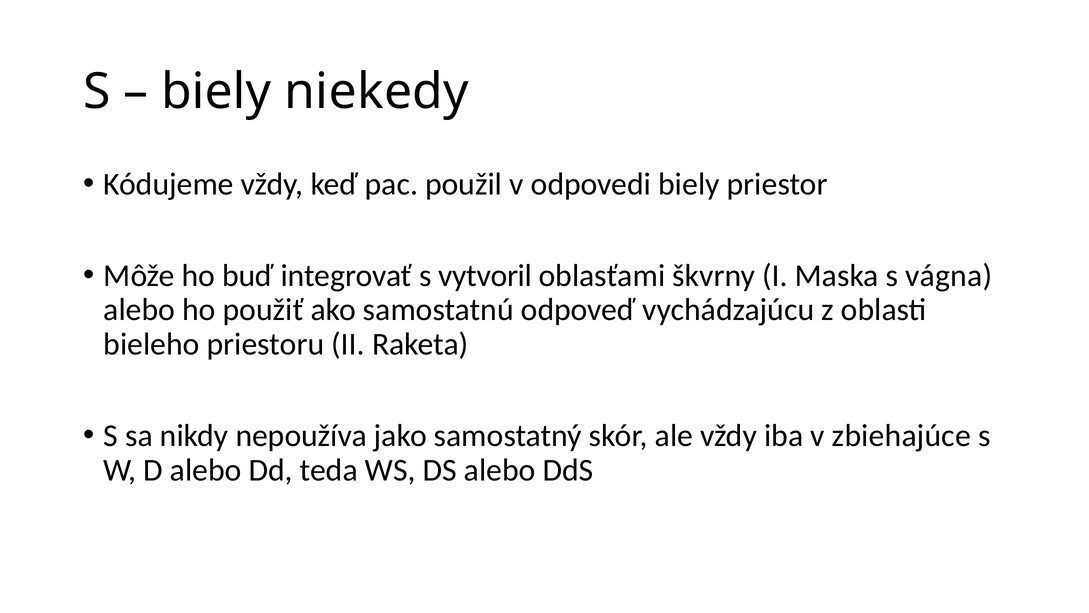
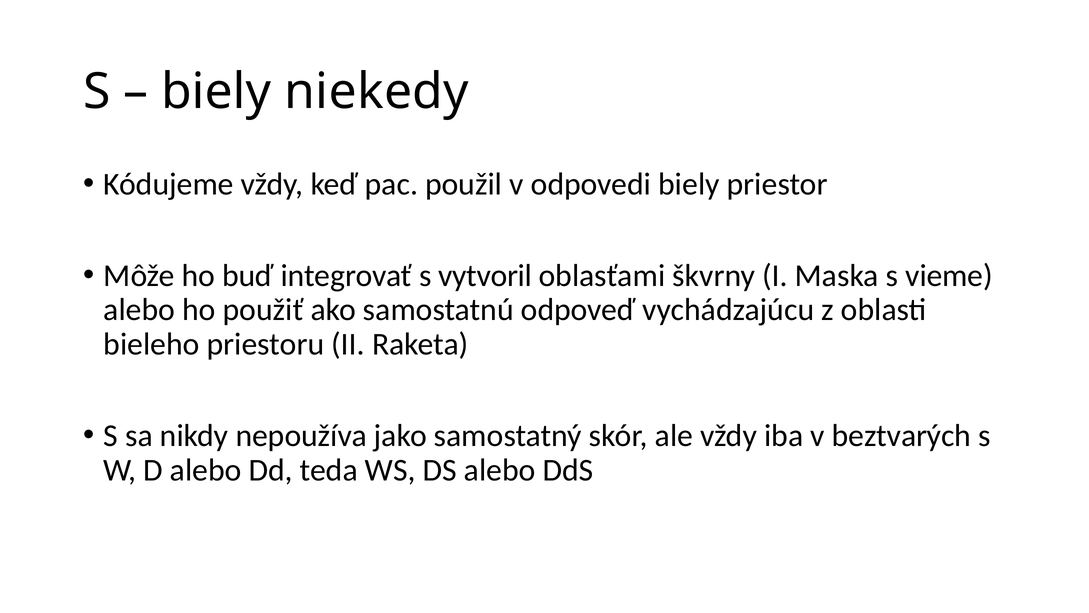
vágna: vágna -> vieme
zbiehajúce: zbiehajúce -> beztvarých
